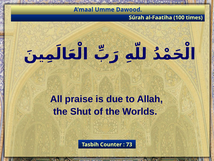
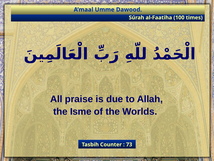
Shut: Shut -> Isme
